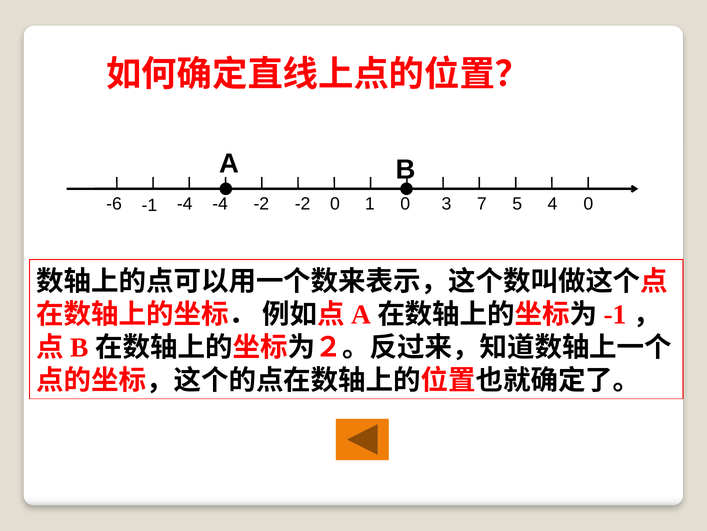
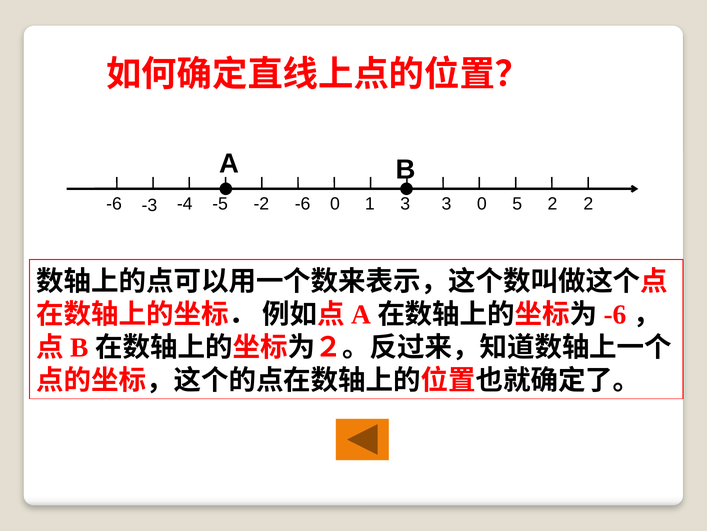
-6 0: 0 -> 2
-1 at (149, 205): -1 -> -3
-4 -4: -4 -> -5
-2 -2: -2 -> -6
1 0: 0 -> 3
3 7: 7 -> 0
5 4: 4 -> 2
-1 at (615, 314): -1 -> -6
